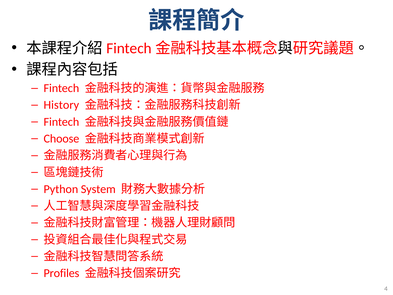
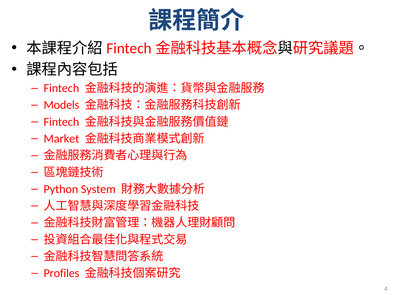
History: History -> Models
Choose: Choose -> Market
